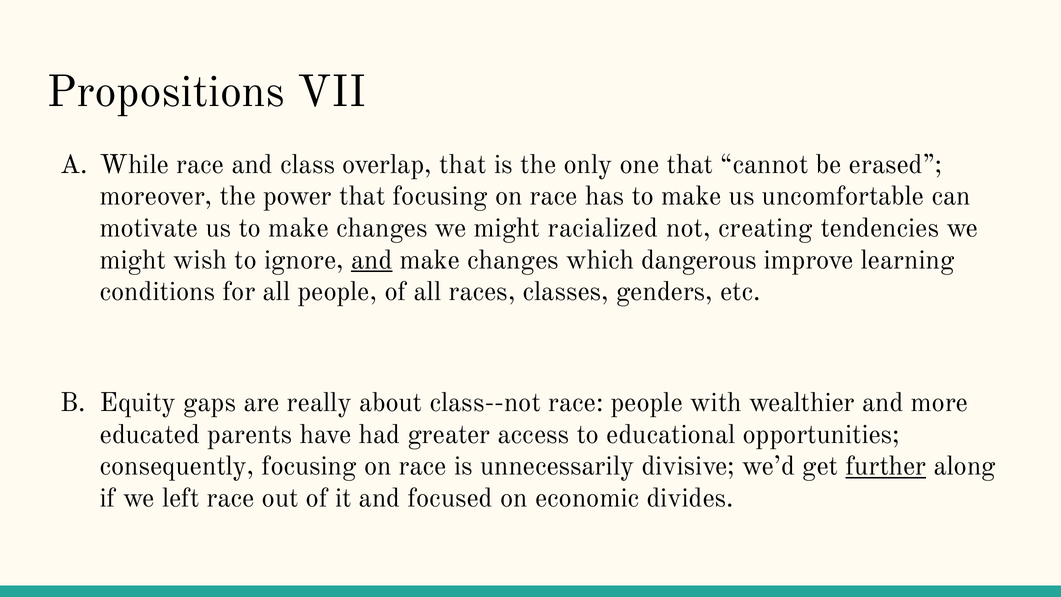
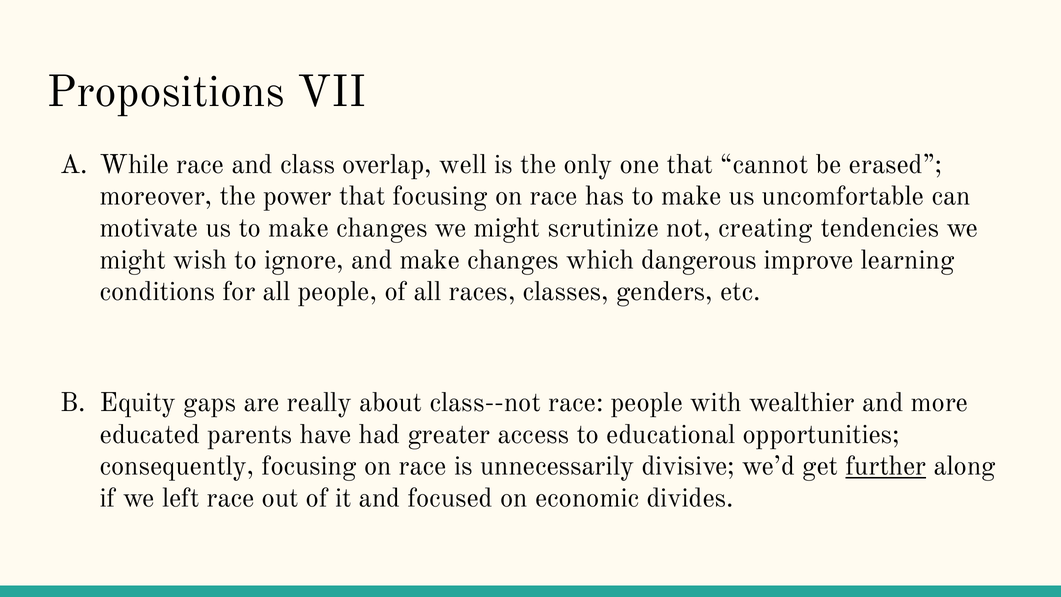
overlap that: that -> well
racialized: racialized -> scrutinize
and at (372, 260) underline: present -> none
